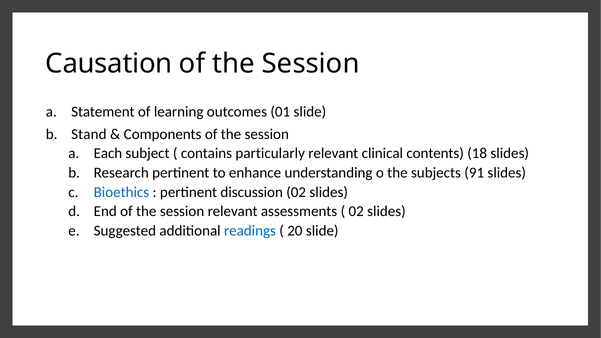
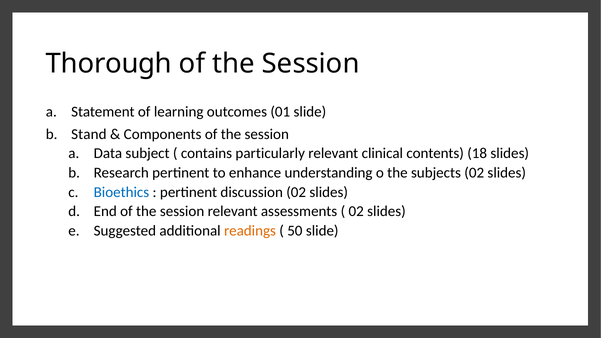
Causation: Causation -> Thorough
Each: Each -> Data
subjects 91: 91 -> 02
readings colour: blue -> orange
20: 20 -> 50
